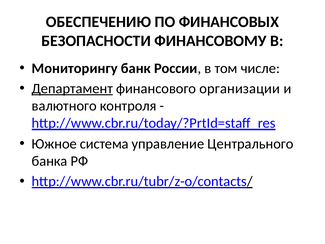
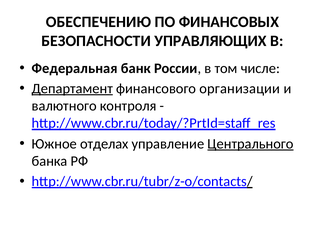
ФИНАНСОВОМУ: ФИНАНСОВОМУ -> УПРАВЛЯЮЩИХ
Мониторингу: Мониторингу -> Федеральная
система: система -> отделах
Центрального underline: none -> present
